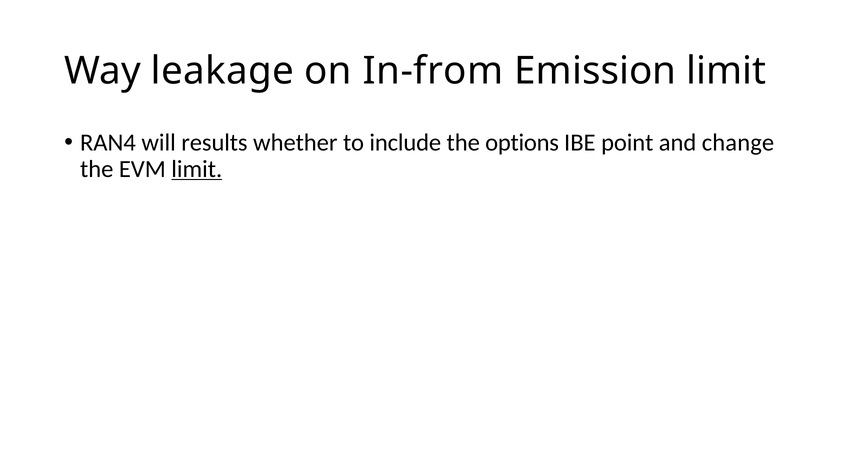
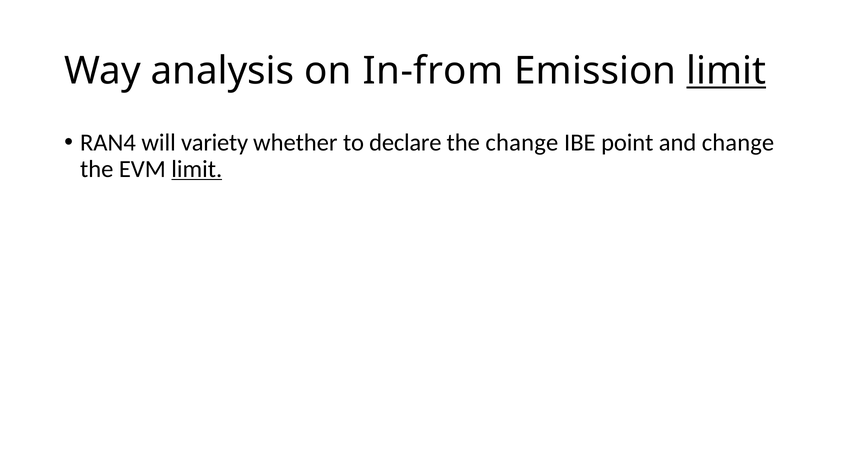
leakage: leakage -> analysis
limit at (726, 71) underline: none -> present
results: results -> variety
include: include -> declare
the options: options -> change
